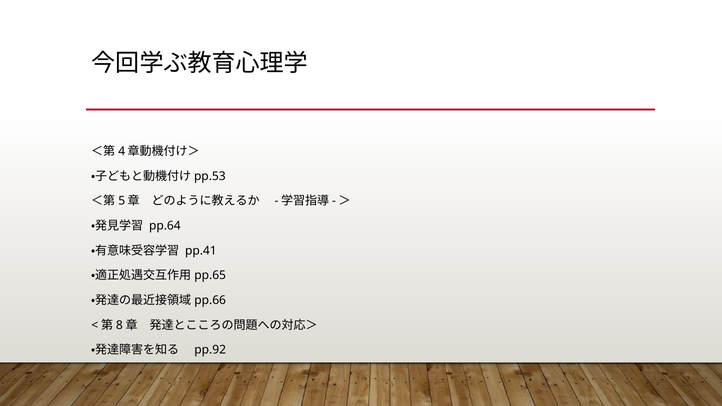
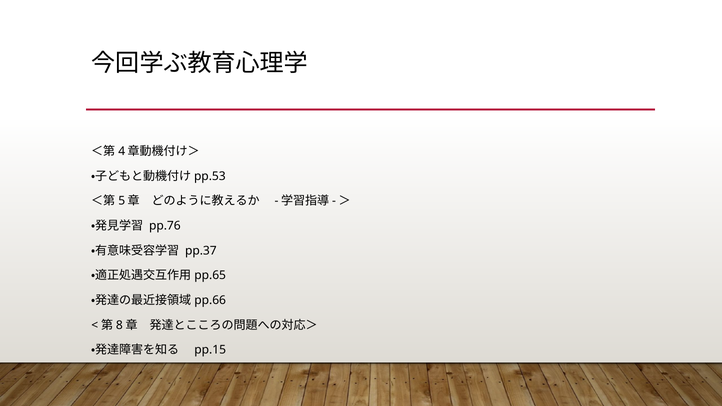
pp.64: pp.64 -> pp.76
pp.41: pp.41 -> pp.37
pp.92: pp.92 -> pp.15
